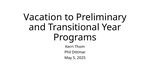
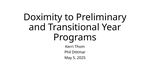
Vacation: Vacation -> Doximity
